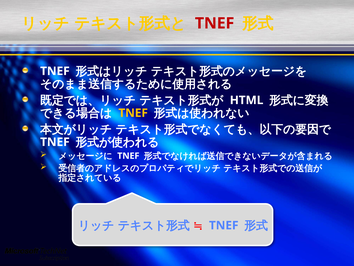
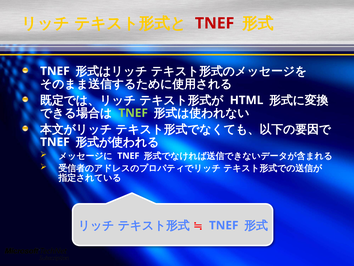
TNEF at (133, 113) colour: yellow -> light green
